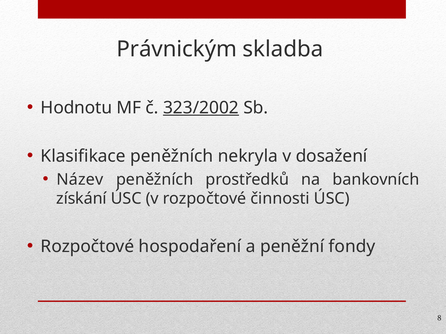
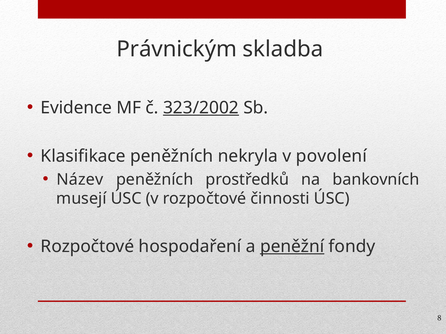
Hodnotu: Hodnotu -> Evidence
dosažení: dosažení -> povolení
získání: získání -> musejí
peněžní underline: none -> present
